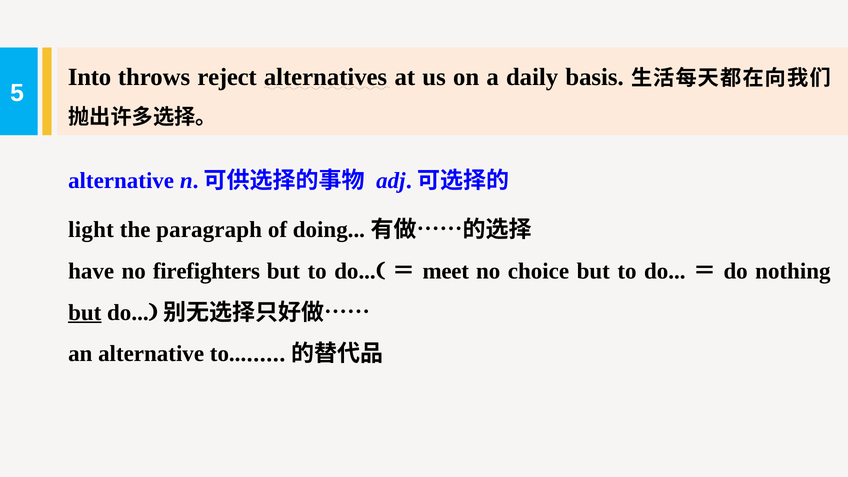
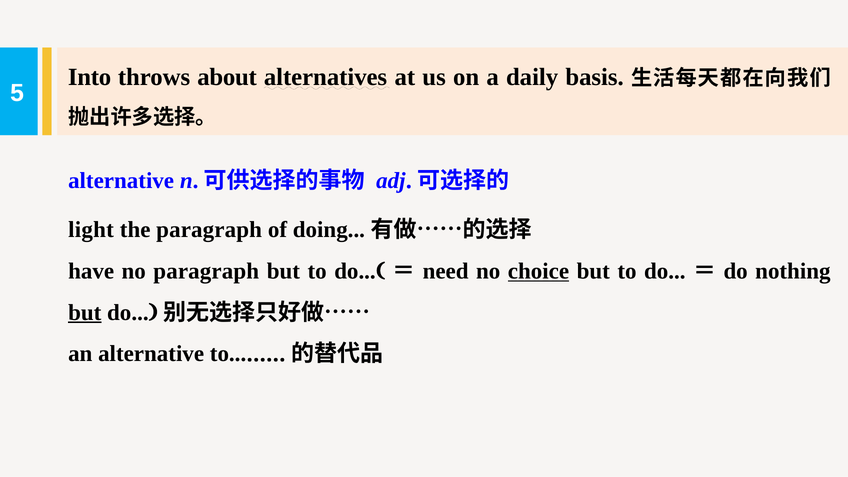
reject: reject -> about
no firefighters: firefighters -> paragraph
meet: meet -> need
choice underline: none -> present
